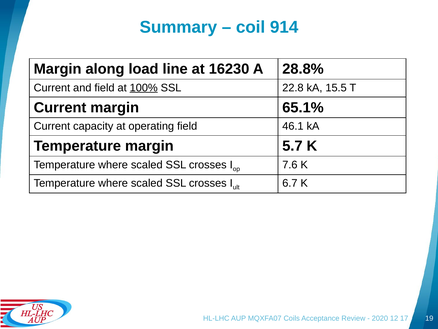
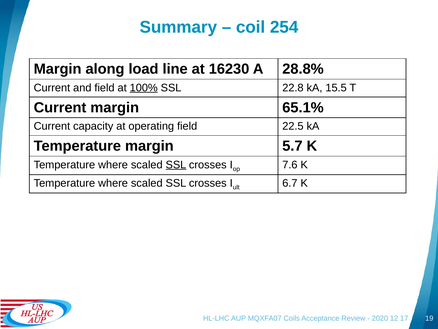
914: 914 -> 254
46.1: 46.1 -> 22.5
SSL at (176, 164) underline: none -> present
